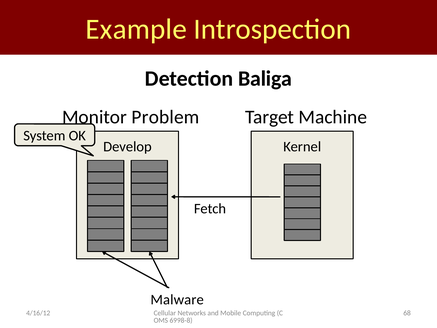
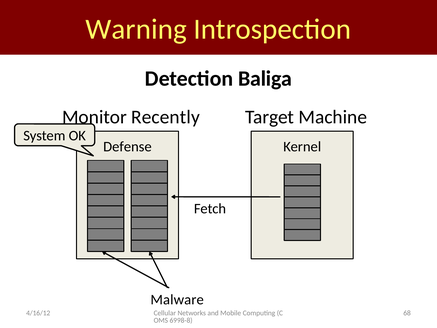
Example: Example -> Warning
Problem: Problem -> Recently
Develop: Develop -> Defense
